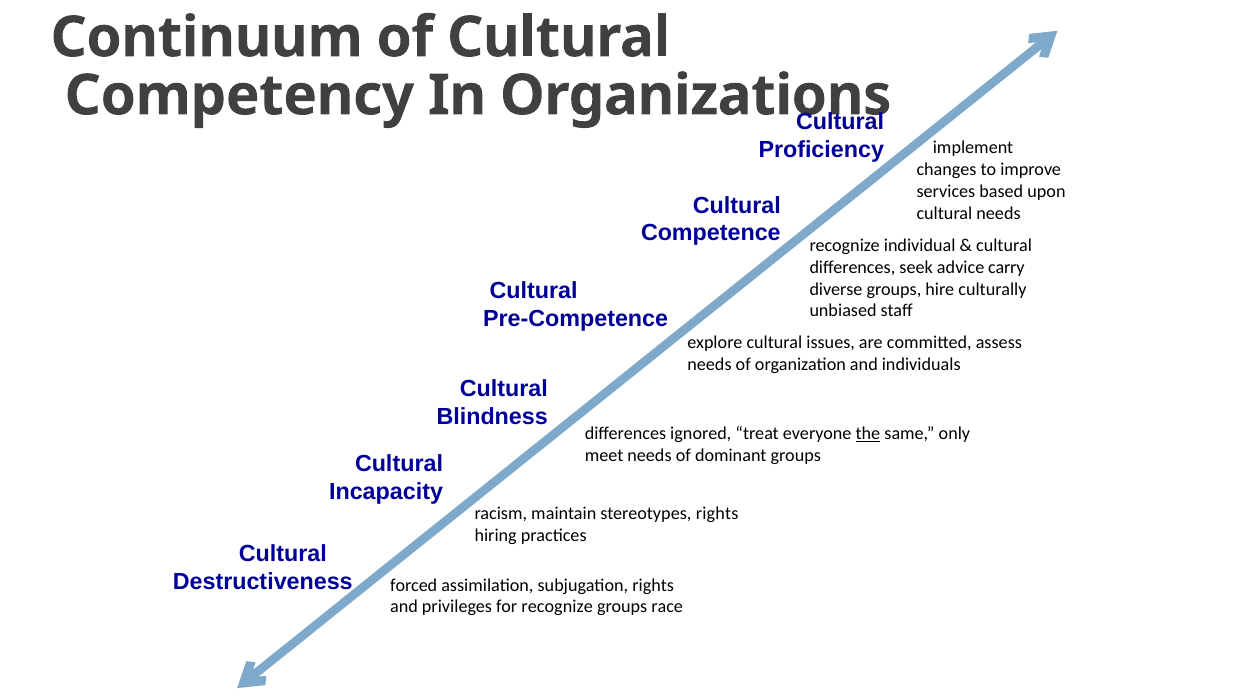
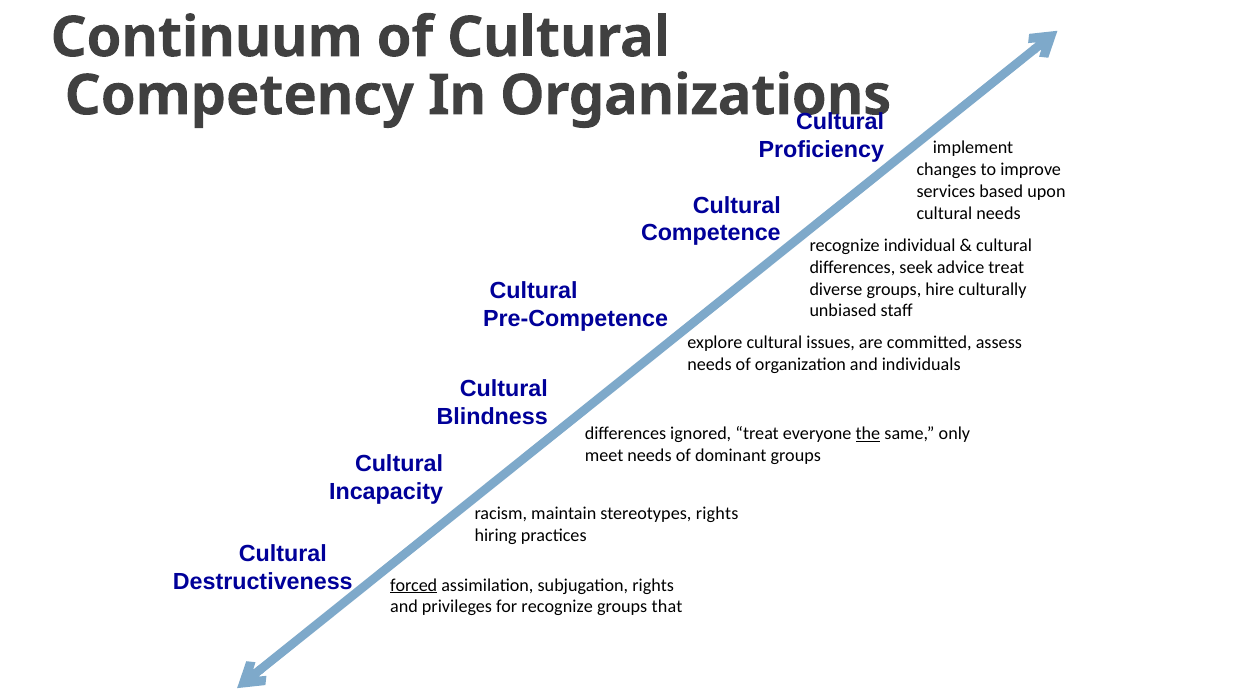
advice carry: carry -> treat
forced underline: none -> present
race: race -> that
